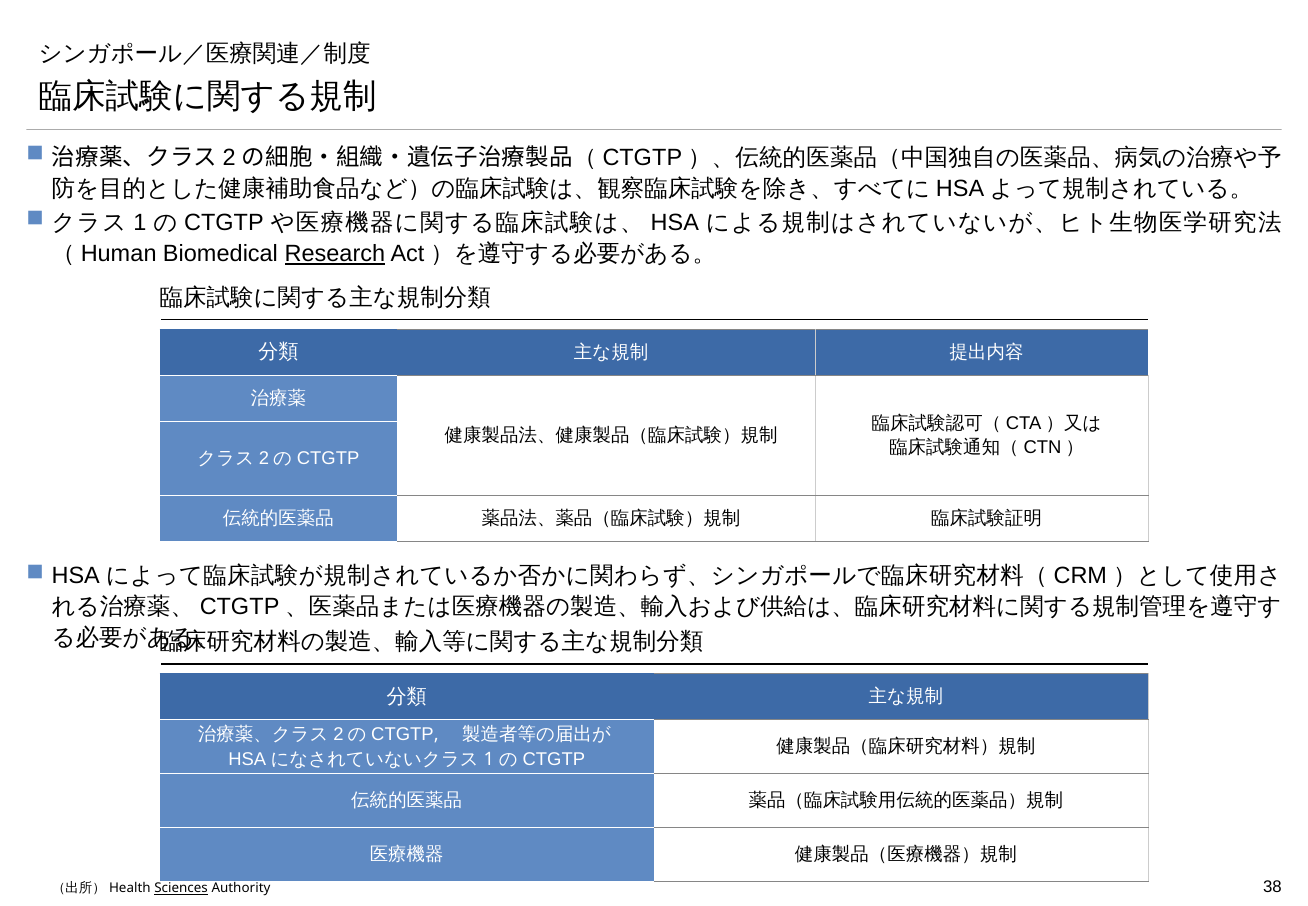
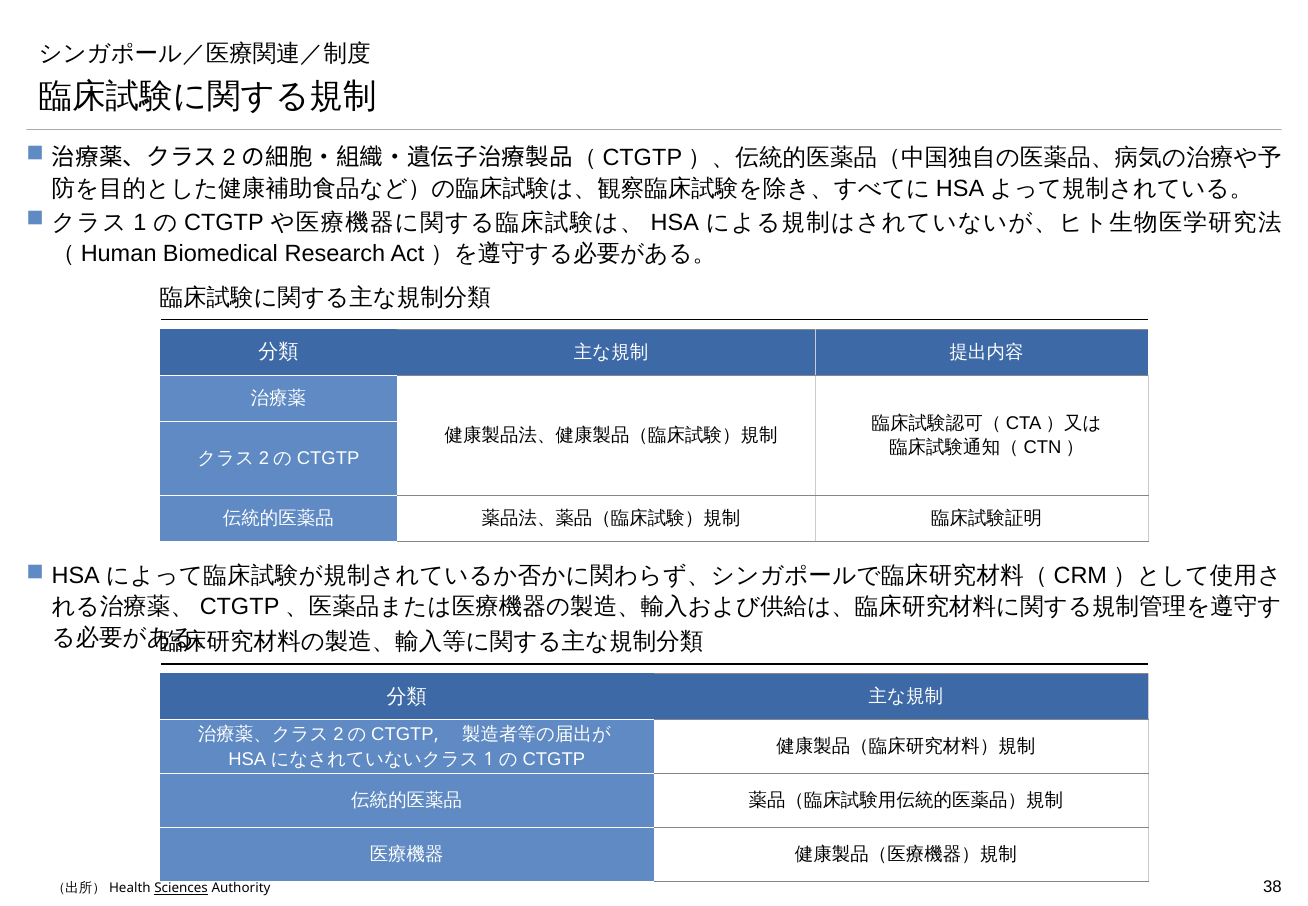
Research underline: present -> none
